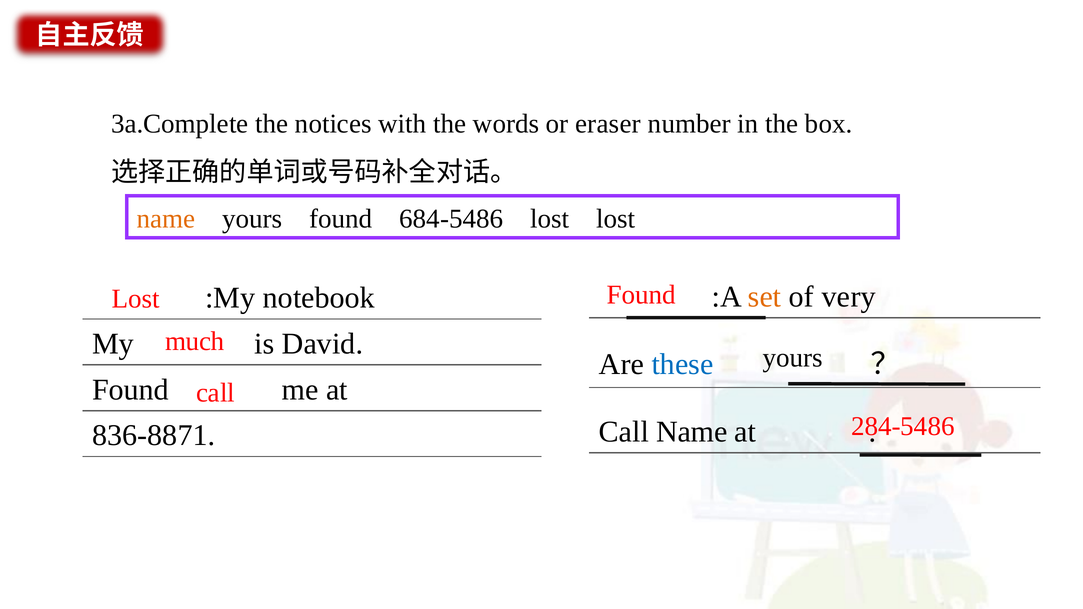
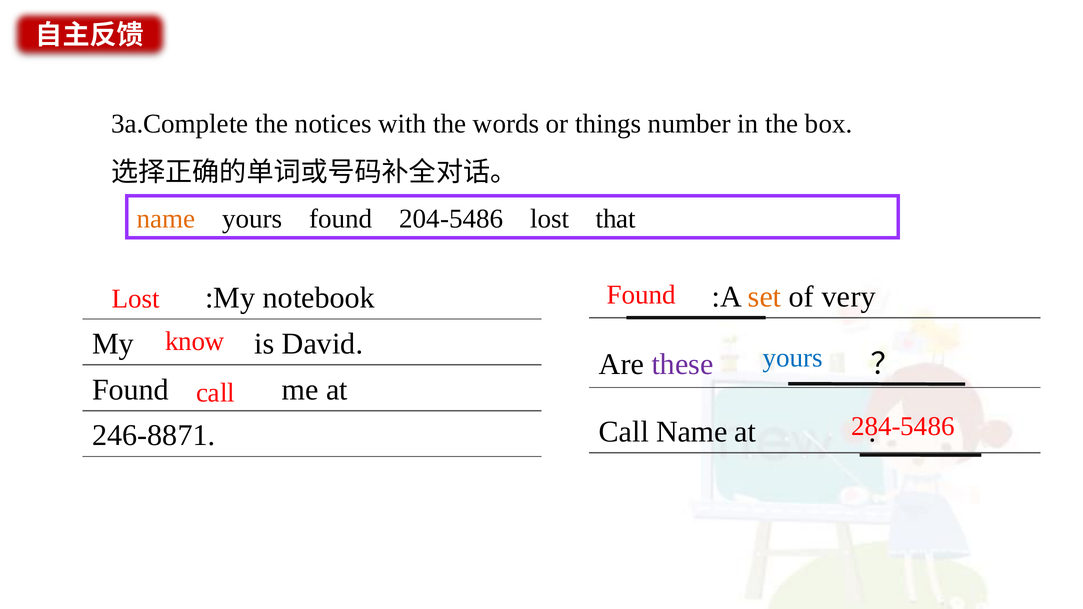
eraser: eraser -> things
684-5486: 684-5486 -> 204-5486
lost lost: lost -> that
much: much -> know
yours at (793, 358) colour: black -> blue
these colour: blue -> purple
836-8871: 836-8871 -> 246-8871
